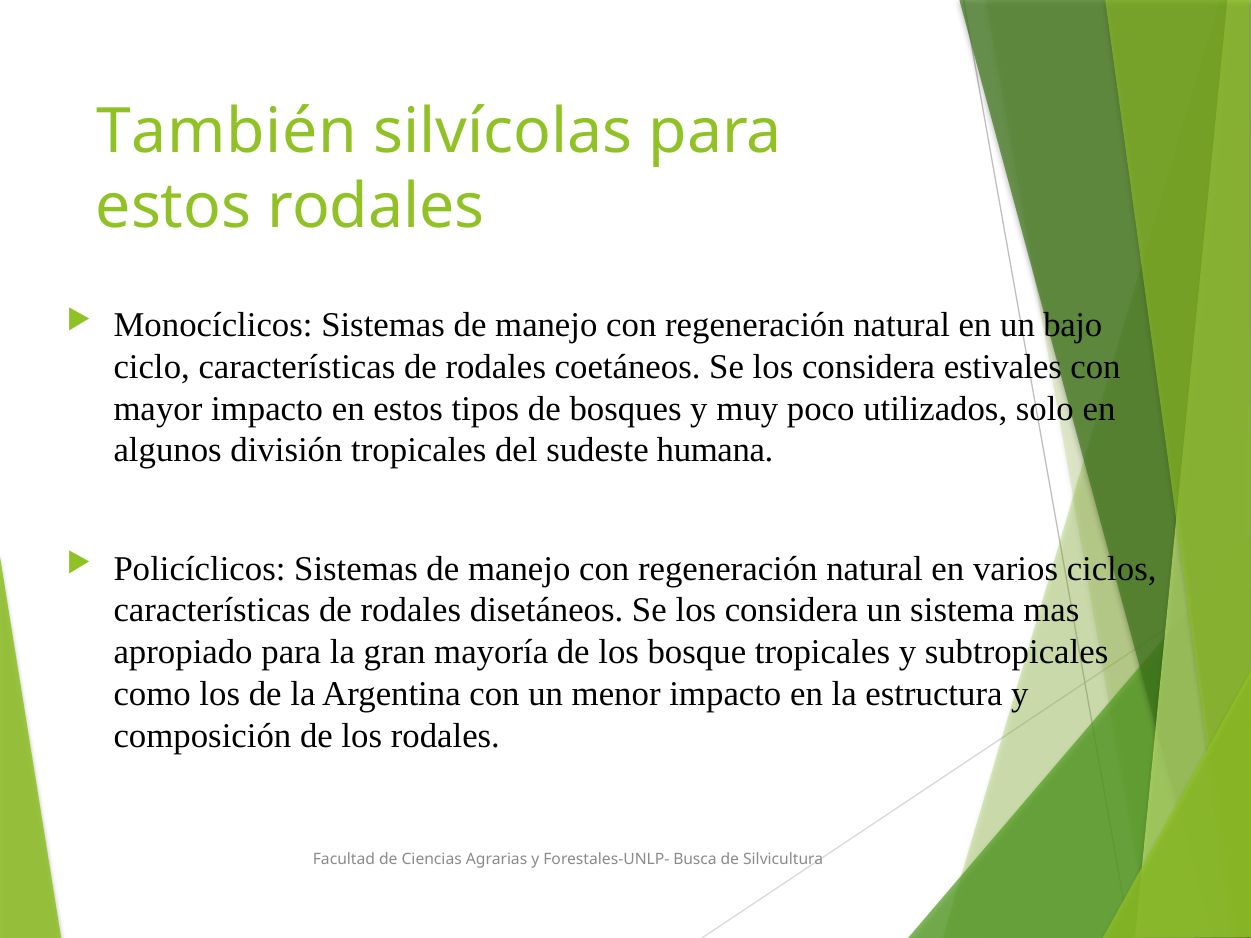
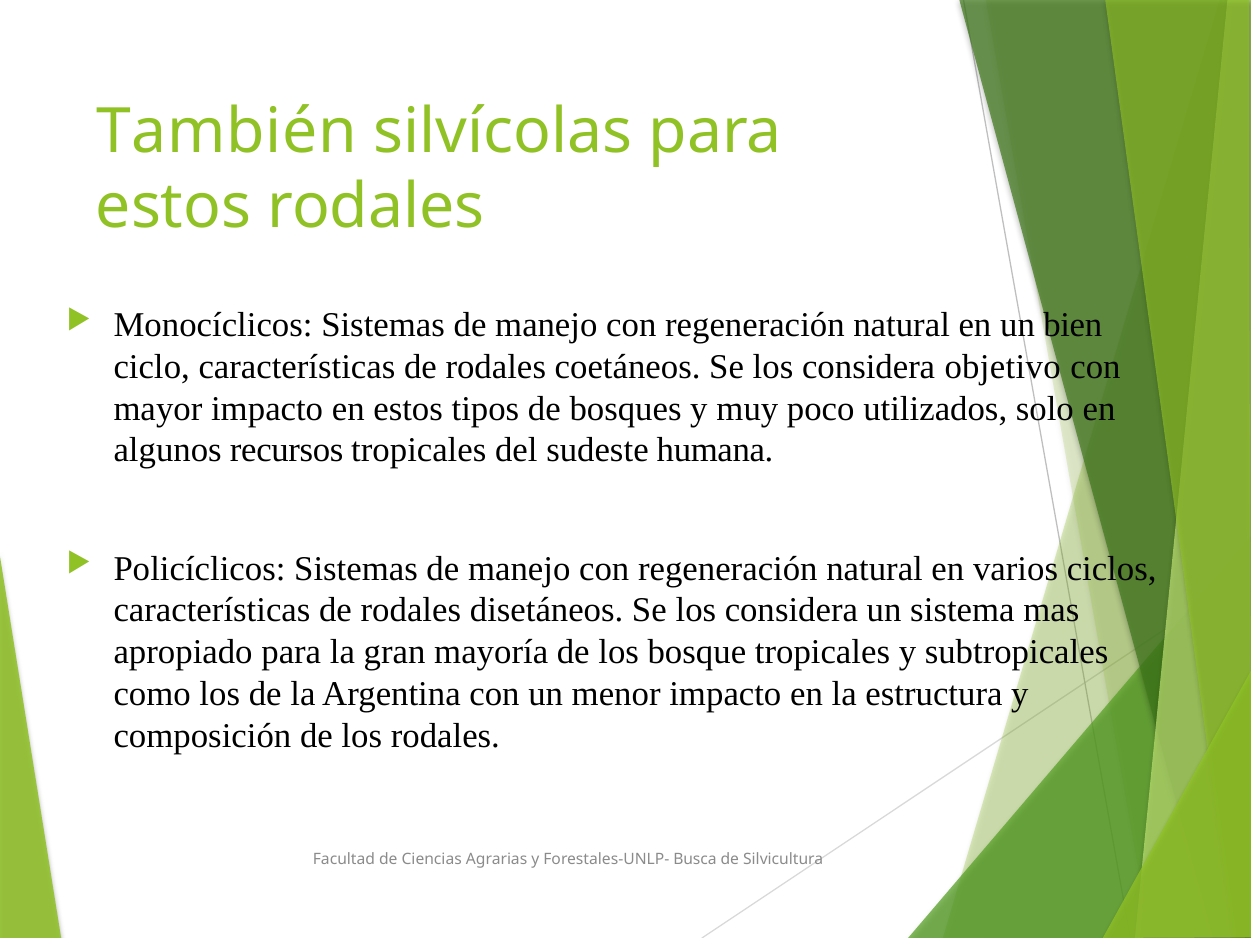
bajo: bajo -> bien
estivales: estivales -> objetivo
división: división -> recursos
